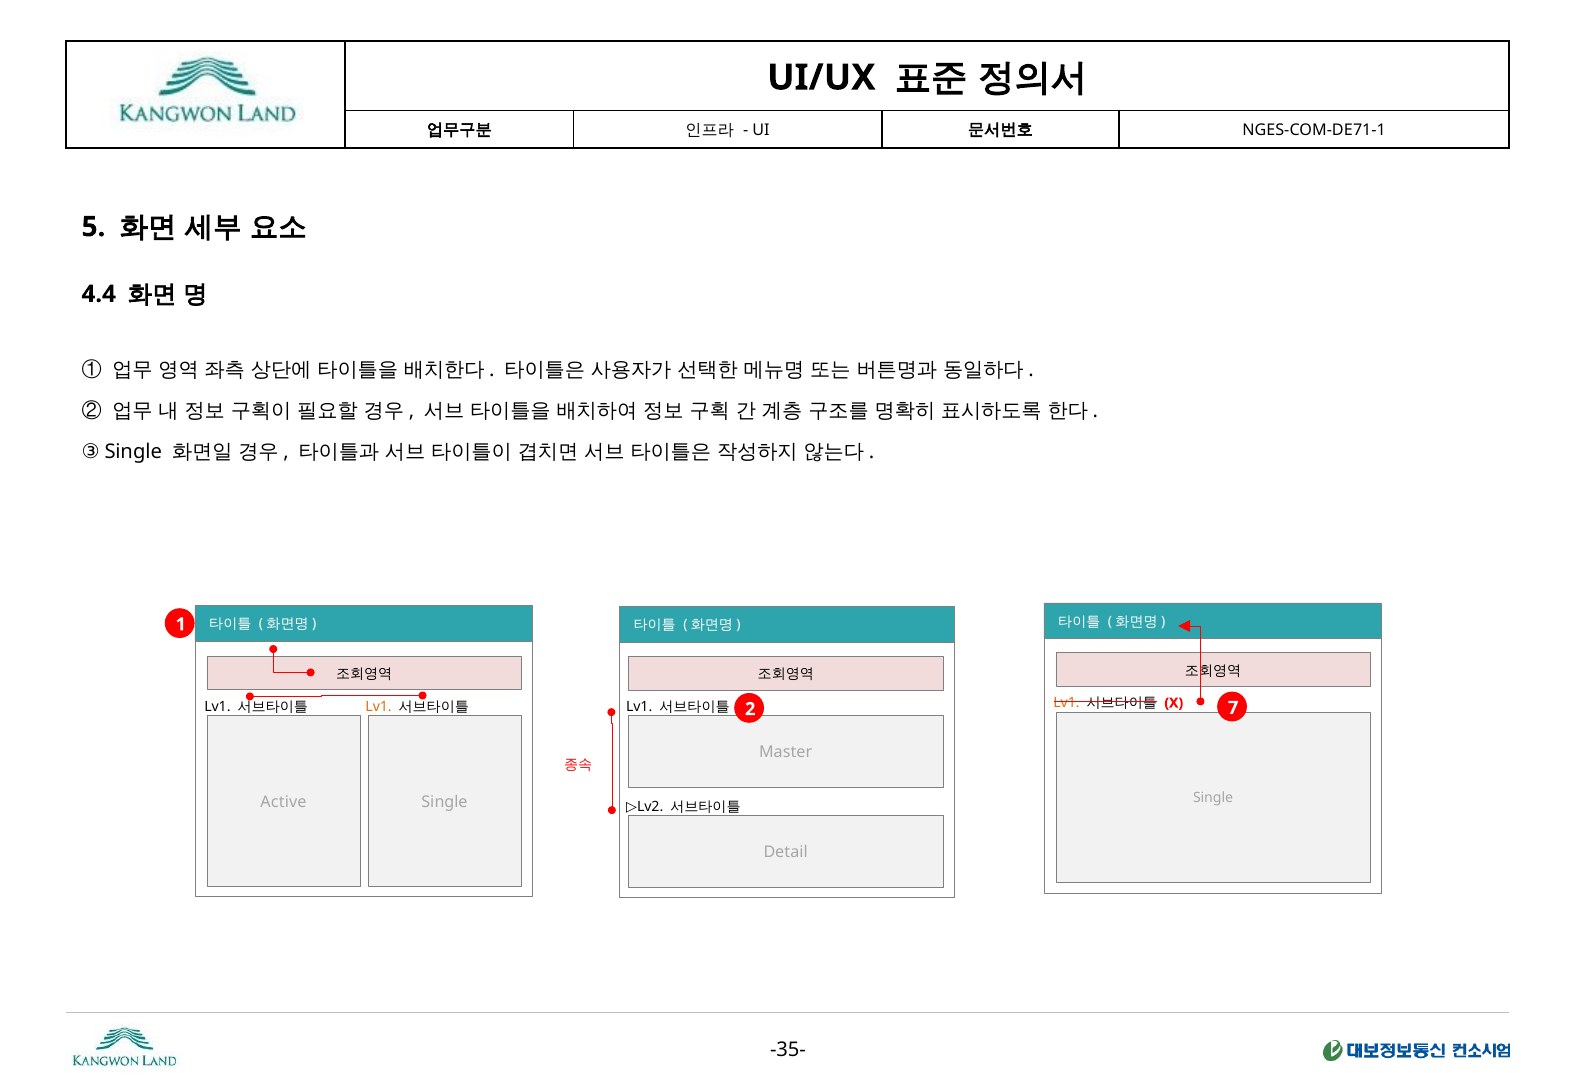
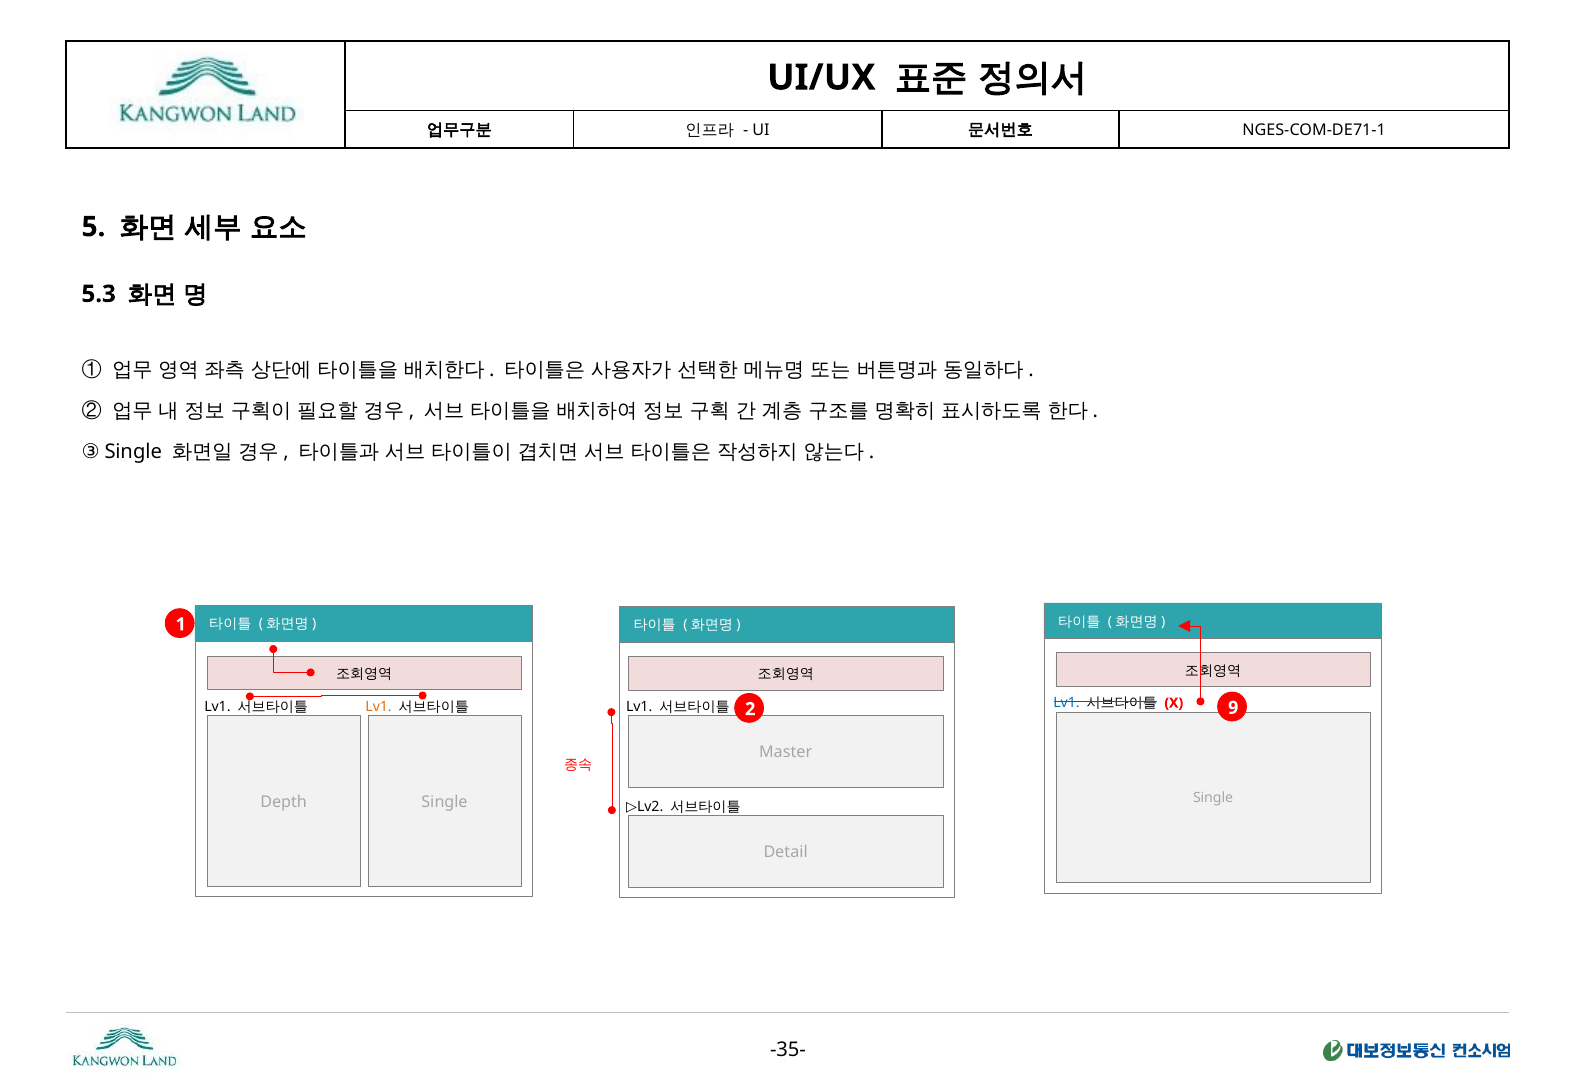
4.4: 4.4 -> 5.3
Lv1 at (1067, 703) colour: orange -> blue
7: 7 -> 9
Active: Active -> Depth
